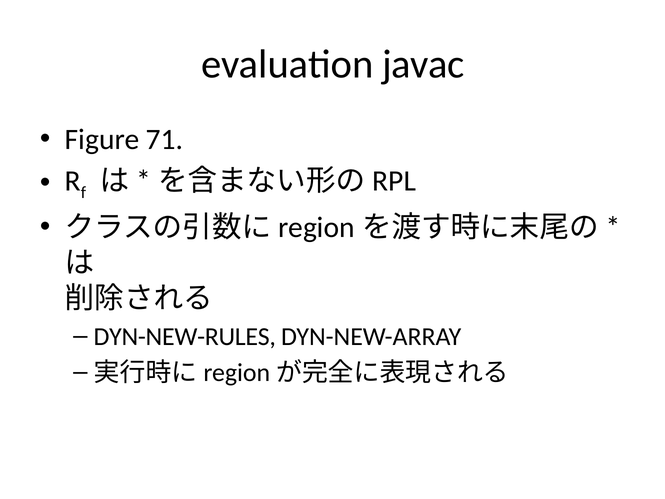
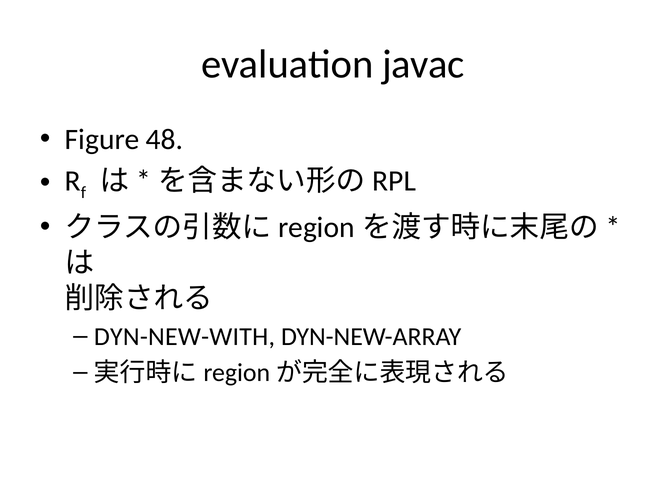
71: 71 -> 48
DYN-NEW-RULES: DYN-NEW-RULES -> DYN-NEW-WITH
